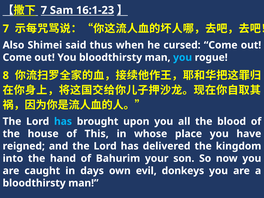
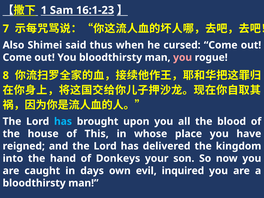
7 at (44, 10): 7 -> 1
you at (183, 57) colour: light blue -> pink
Bahurim: Bahurim -> Donkeys
donkeys: donkeys -> inquired
